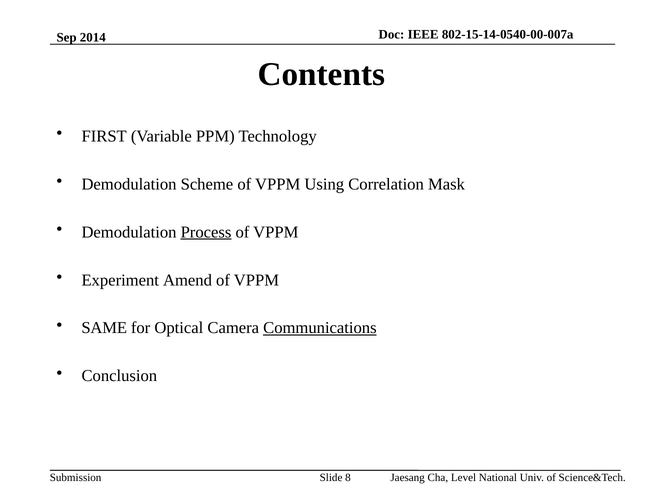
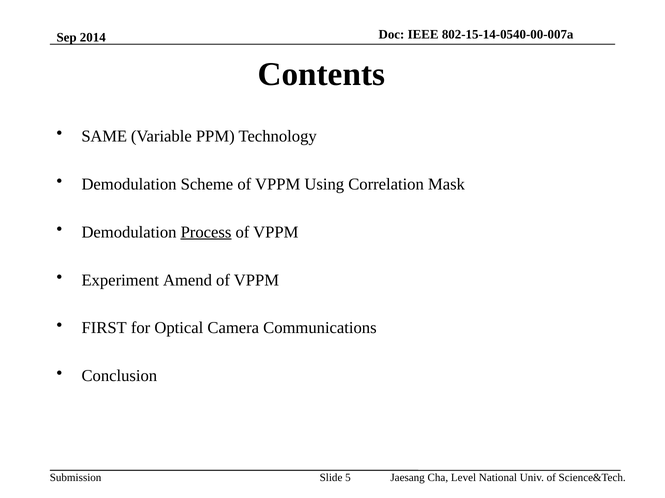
FIRST: FIRST -> SAME
SAME: SAME -> FIRST
Communications underline: present -> none
8: 8 -> 5
